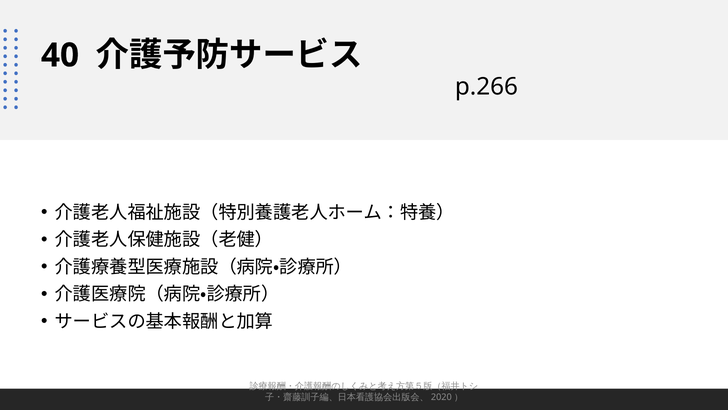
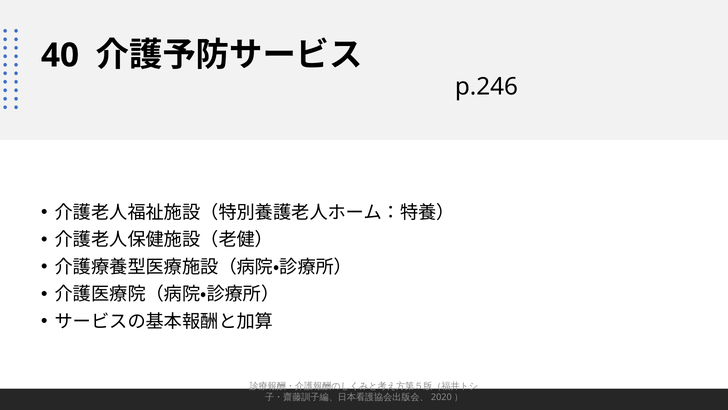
p.266: p.266 -> p.246
